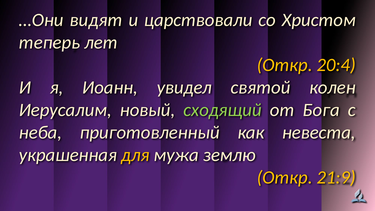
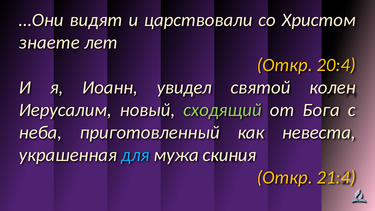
теперь: теперь -> знаете
для colour: yellow -> light blue
землю: землю -> скиния
21:9: 21:9 -> 21:4
